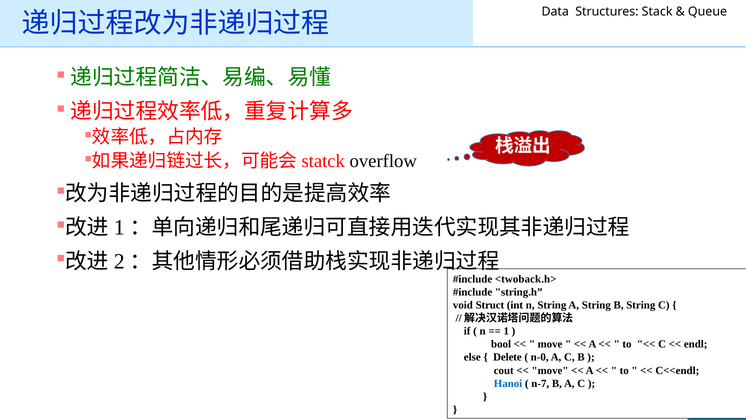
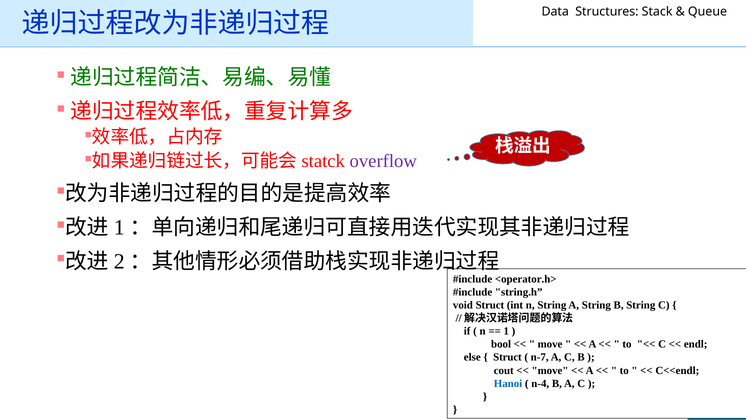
overflow colour: black -> purple
<twoback.h>: <twoback.h> -> <operator.h>
Delete at (507, 357): Delete -> Struct
n-0: n-0 -> n-7
n-7: n-7 -> n-4
